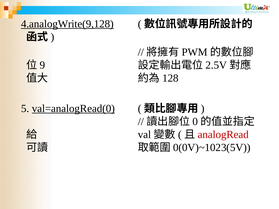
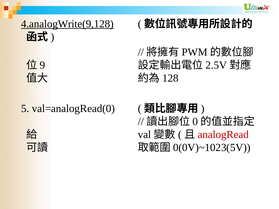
val=analogRead(0 underline: present -> none
